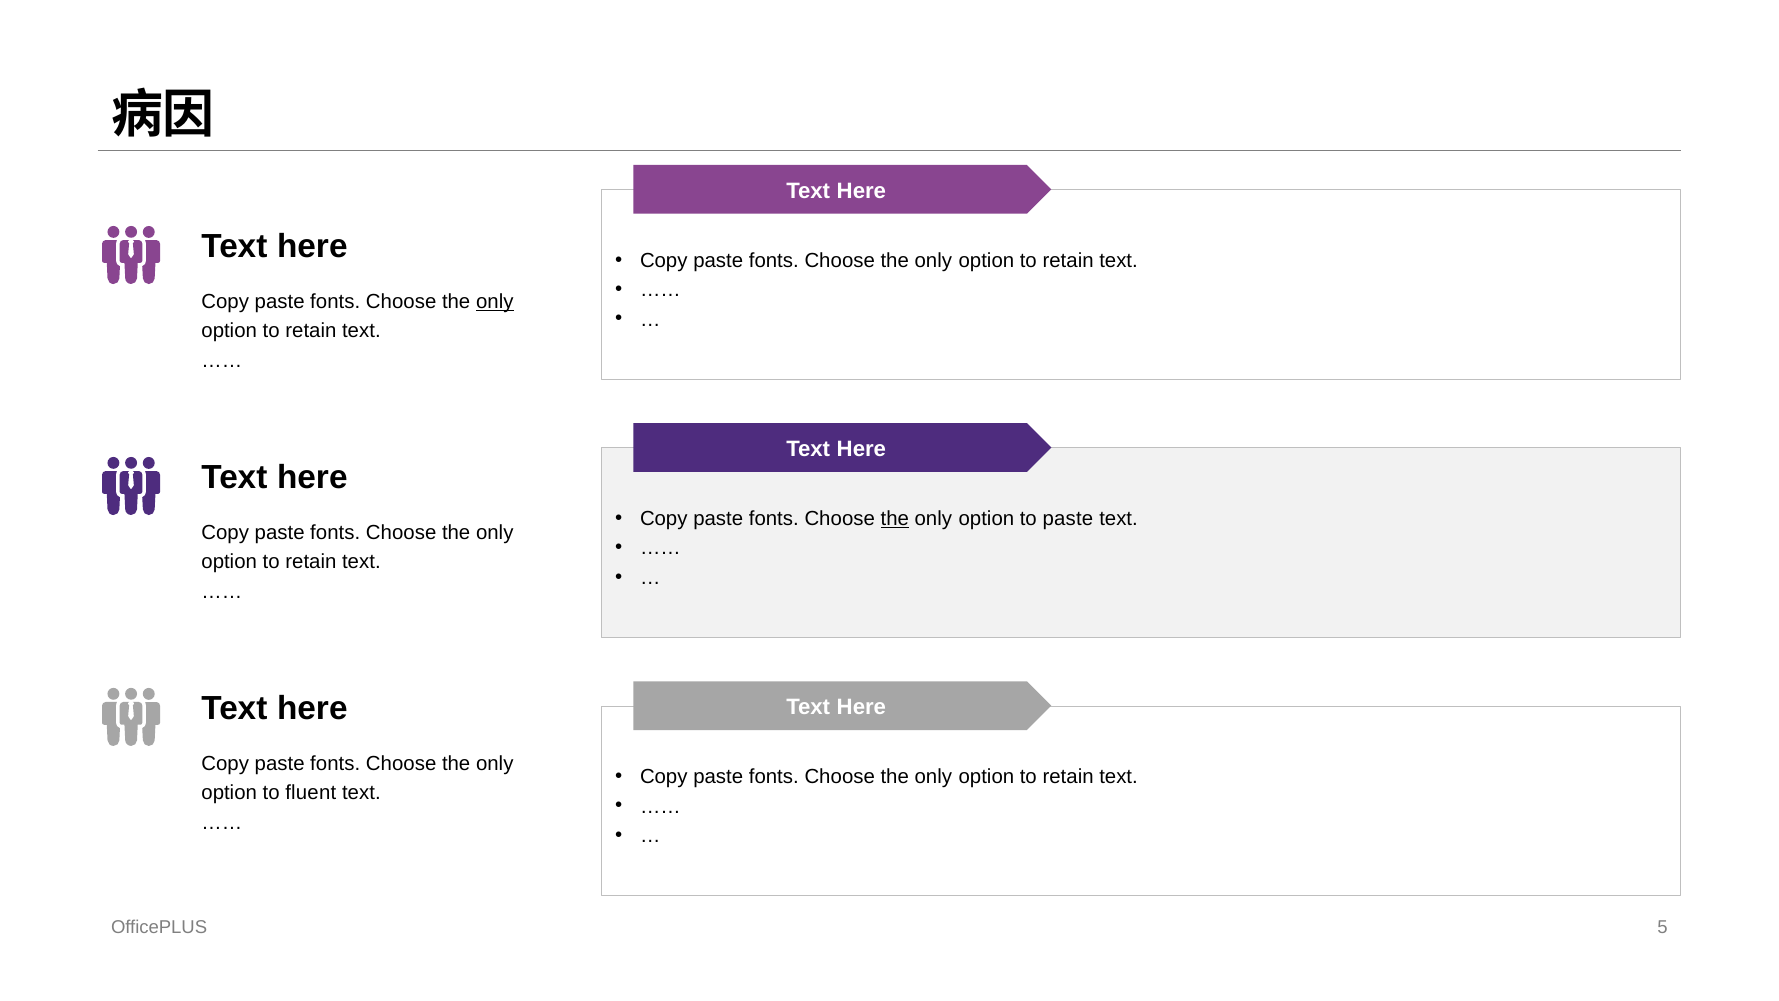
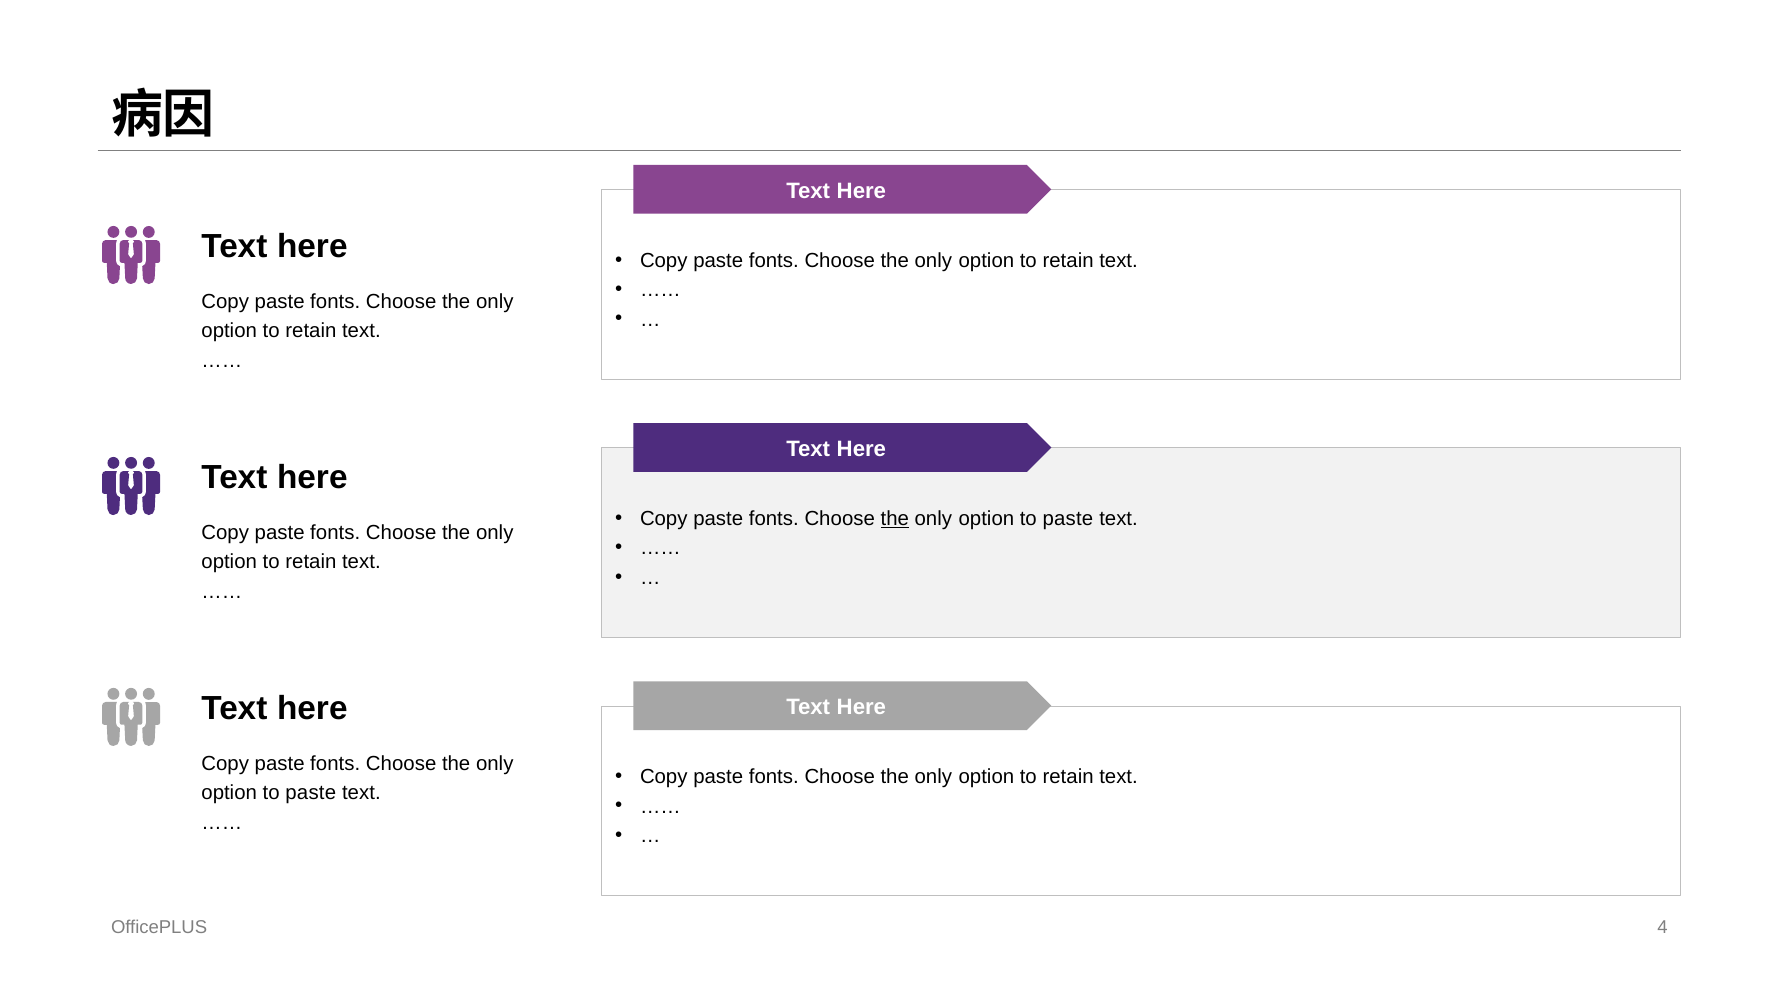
only at (495, 302) underline: present -> none
fluent at (311, 793): fluent -> paste
5: 5 -> 4
